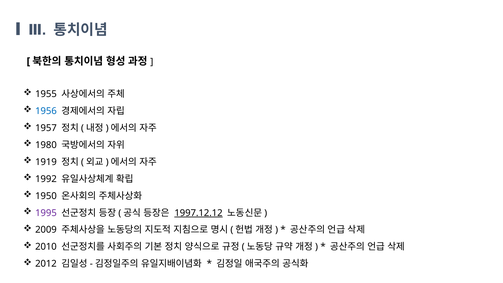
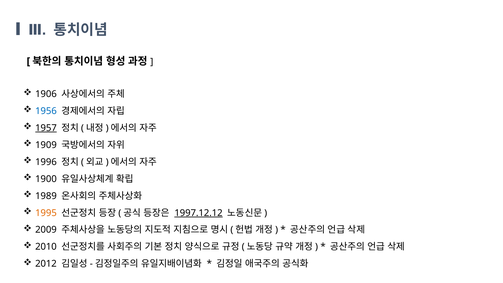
1955: 1955 -> 1906
1957 underline: none -> present
1980: 1980 -> 1909
1919: 1919 -> 1996
1992: 1992 -> 1900
1950: 1950 -> 1989
1995 colour: purple -> orange
